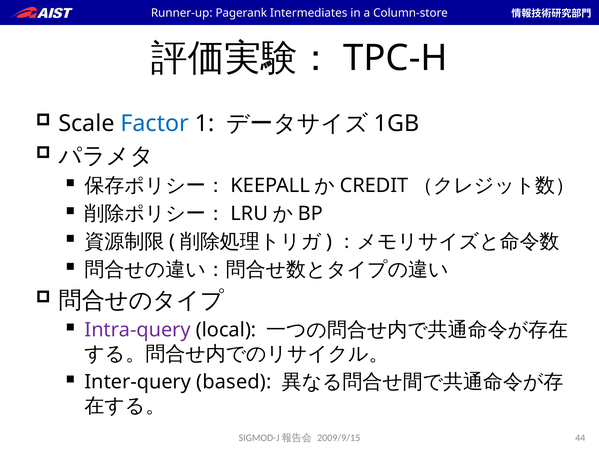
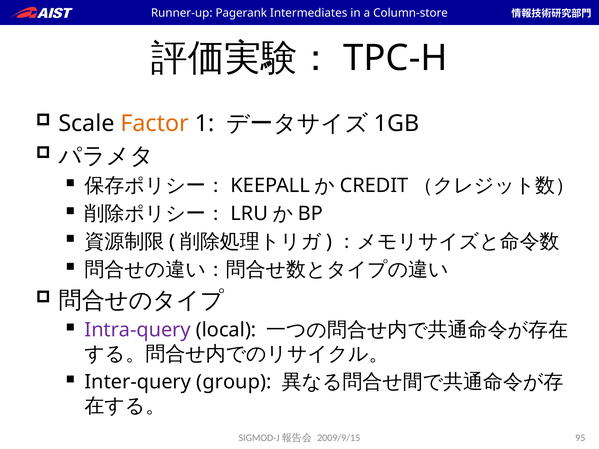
Factor colour: blue -> orange
based: based -> group
44: 44 -> 95
